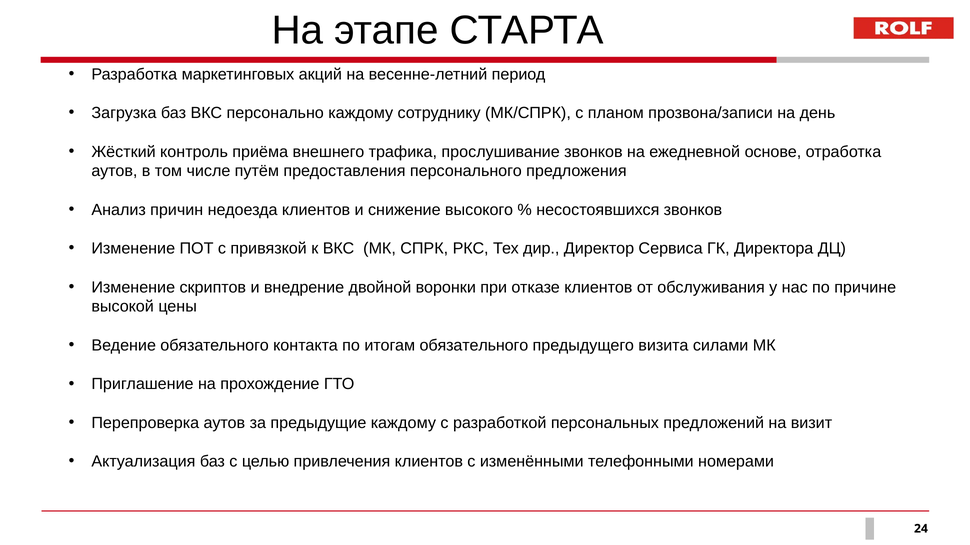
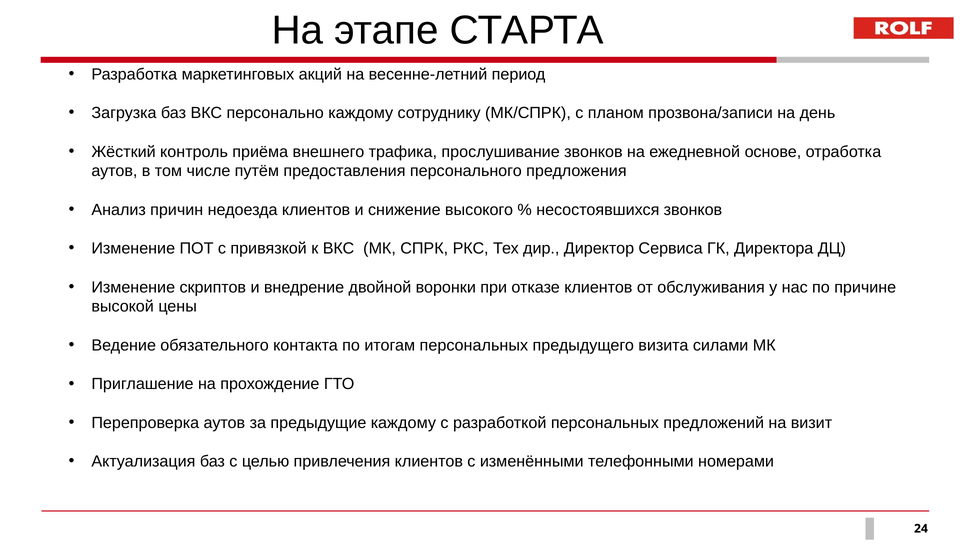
итогам обязательного: обязательного -> персональных
